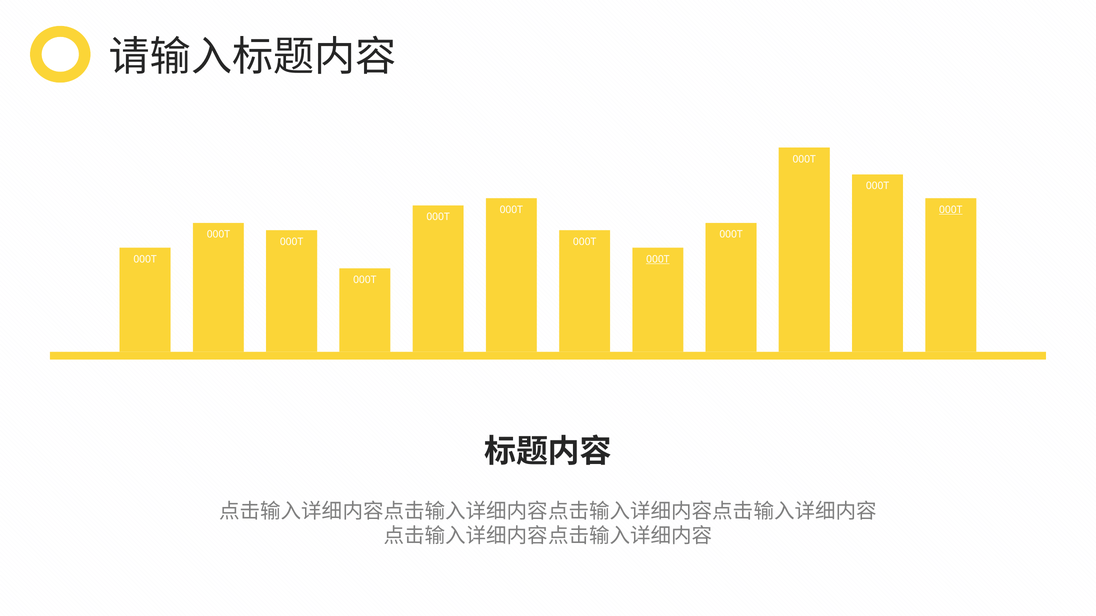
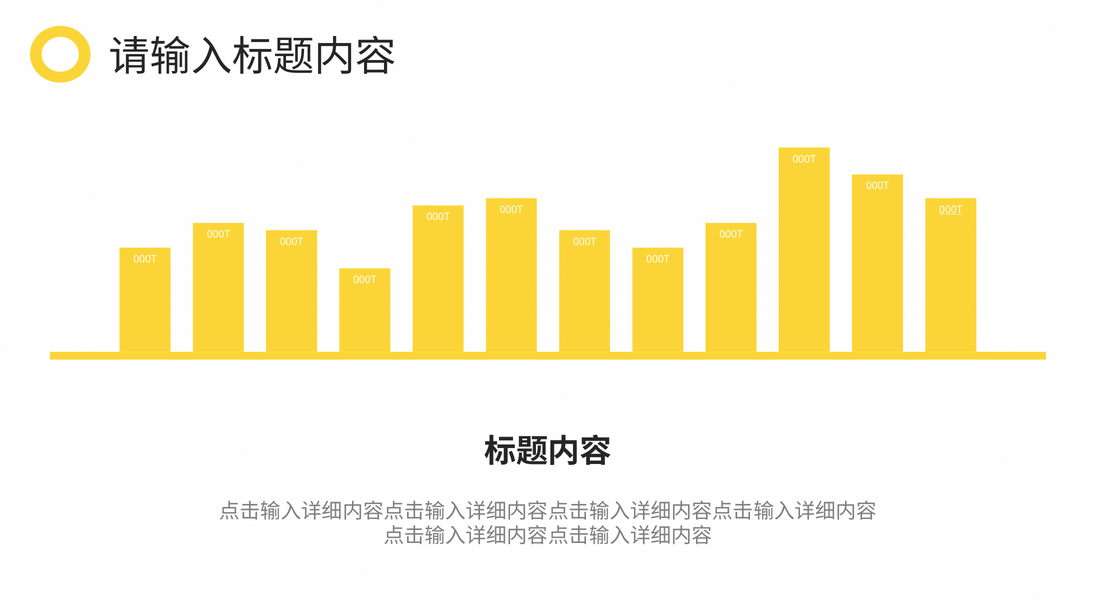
000T at (658, 260) underline: present -> none
